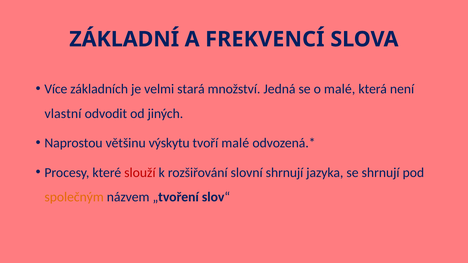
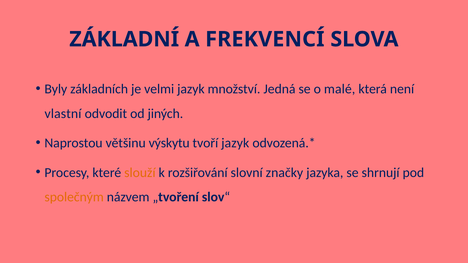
Více: Více -> Byly
velmi stará: stará -> jazyk
tvoří malé: malé -> jazyk
slouží colour: red -> orange
slovní shrnují: shrnují -> značky
